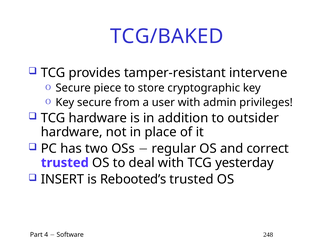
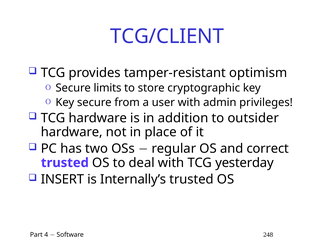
TCG/BAKED: TCG/BAKED -> TCG/CLIENT
intervene: intervene -> optimism
piece: piece -> limits
Rebooted’s: Rebooted’s -> Internally’s
